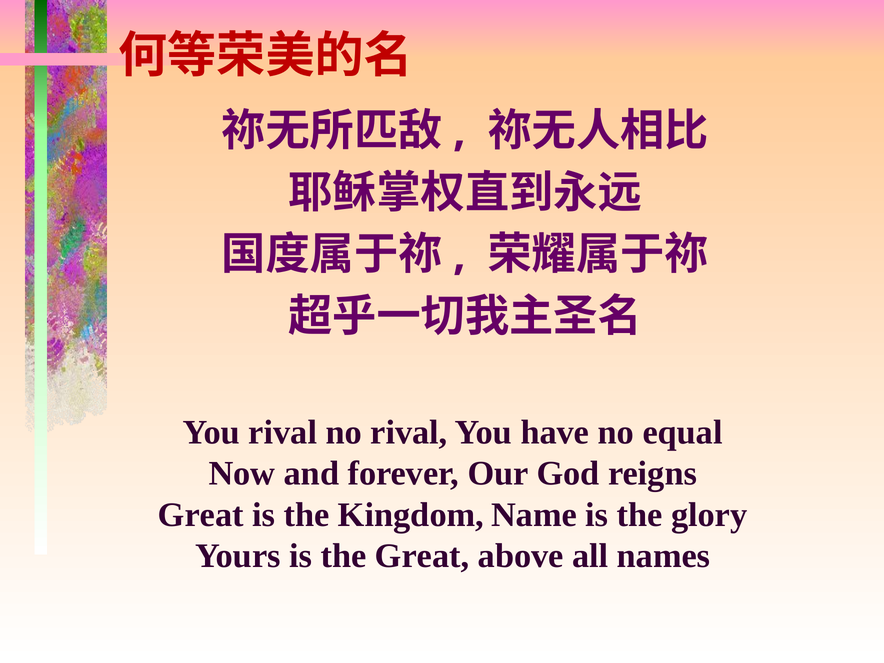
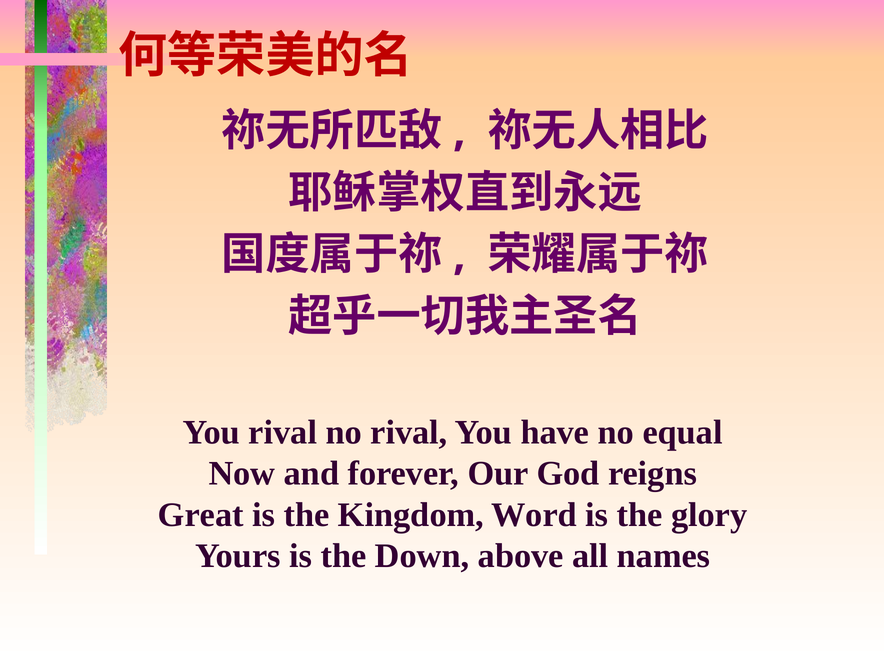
Name: Name -> Word
the Great: Great -> Down
